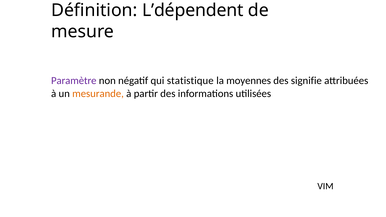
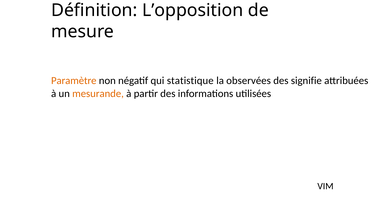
L’dépendent: L’dépendent -> L’opposition
Paramètre colour: purple -> orange
moyennes: moyennes -> observées
